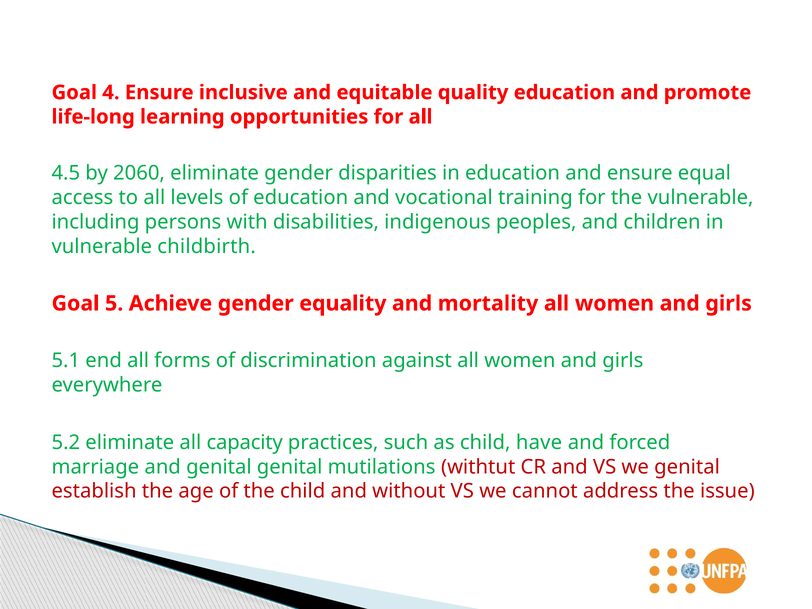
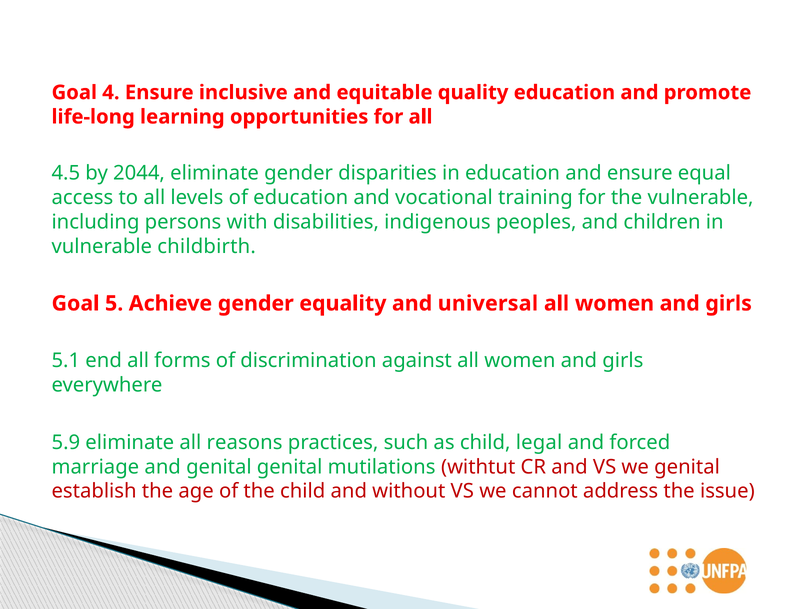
2060: 2060 -> 2044
mortality: mortality -> universal
5.2: 5.2 -> 5.9
capacity: capacity -> reasons
have: have -> legal
